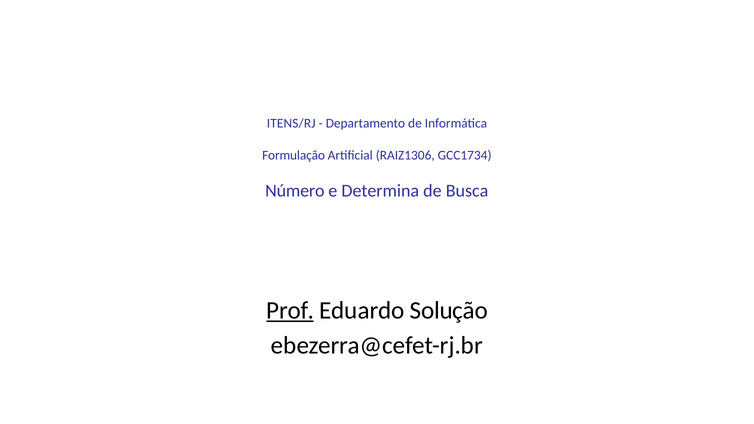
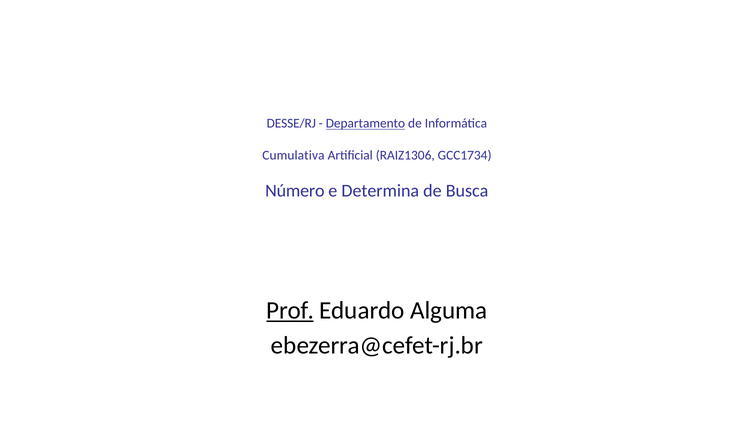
ITENS/RJ: ITENS/RJ -> DESSE/RJ
Departamento underline: none -> present
Formulação: Formulação -> Cumulativa
Solução: Solução -> Alguma
